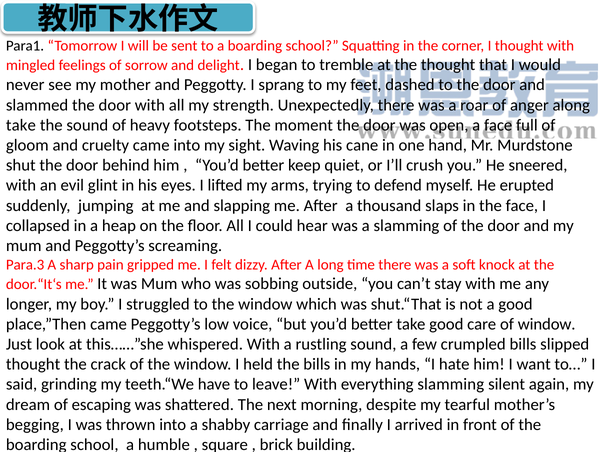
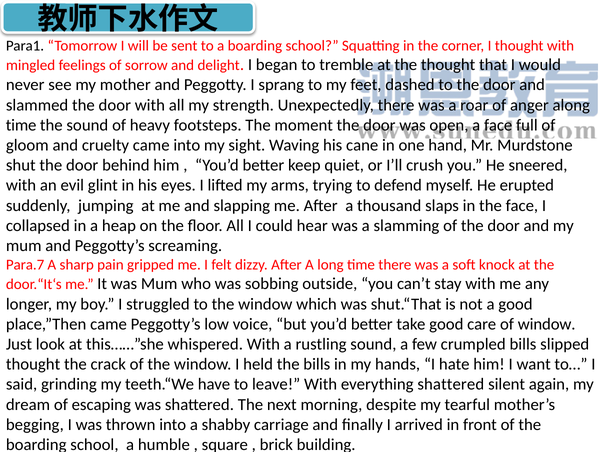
take at (21, 125): take -> time
Para.3: Para.3 -> Para.7
everything slamming: slamming -> shattered
